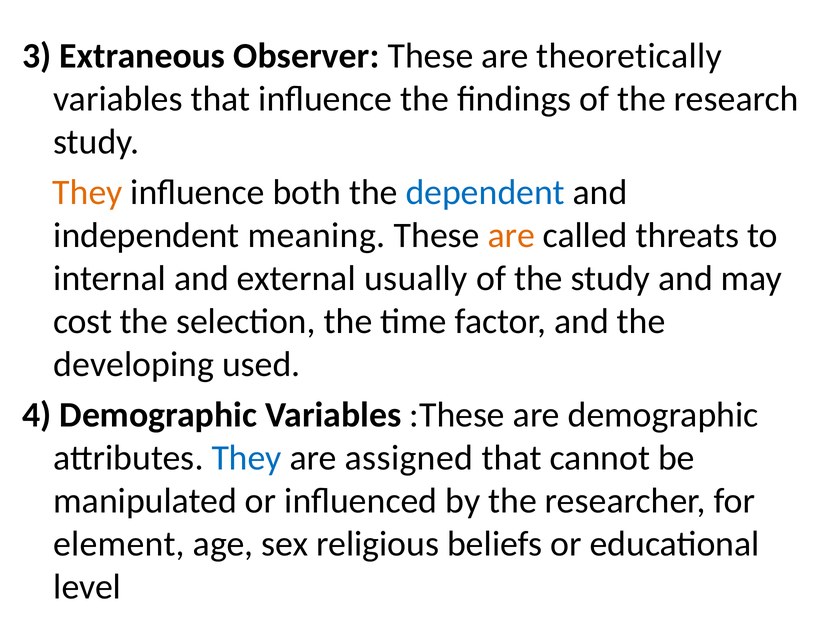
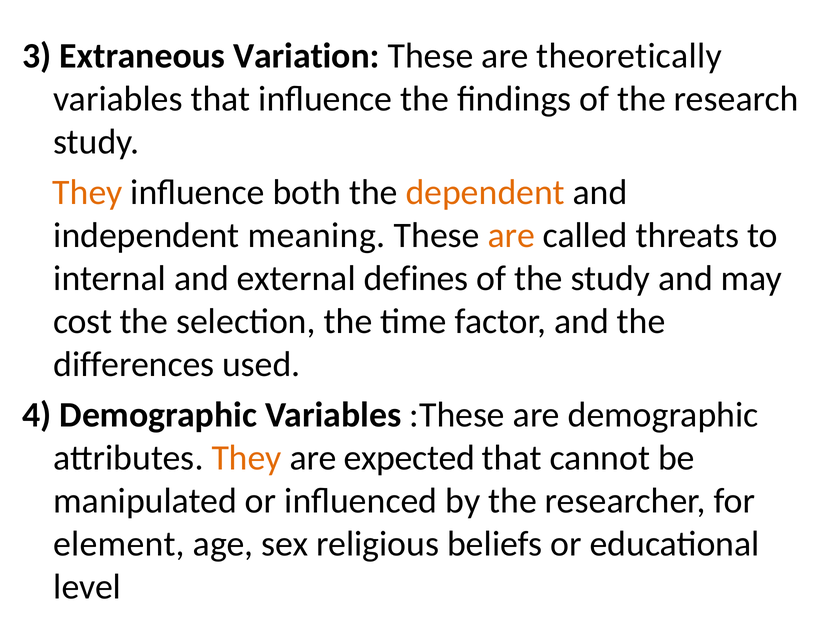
Observer: Observer -> Variation
dependent colour: blue -> orange
usually: usually -> defines
developing: developing -> differences
They at (247, 458) colour: blue -> orange
assigned: assigned -> expected
